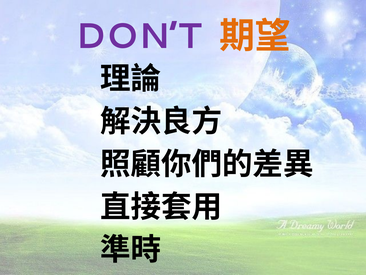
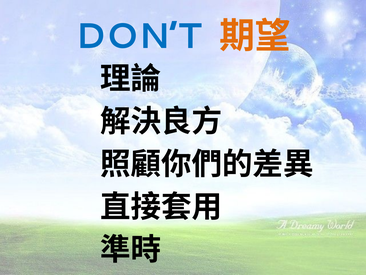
DON’T colour: purple -> blue
